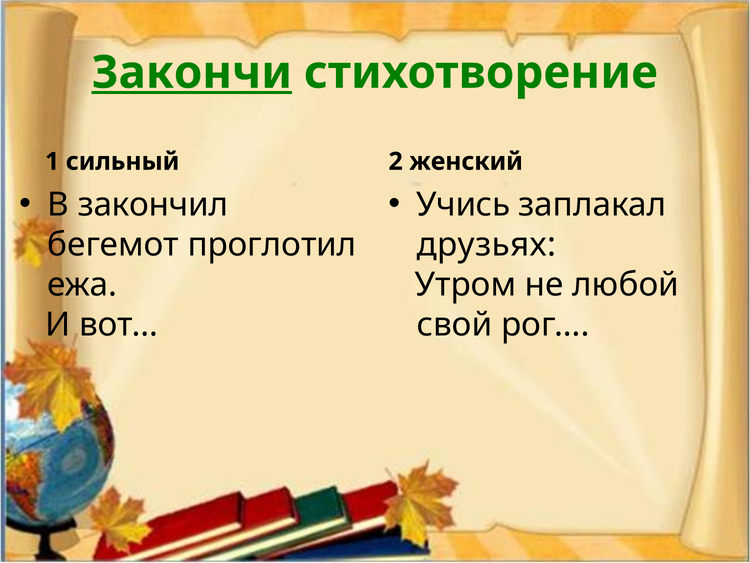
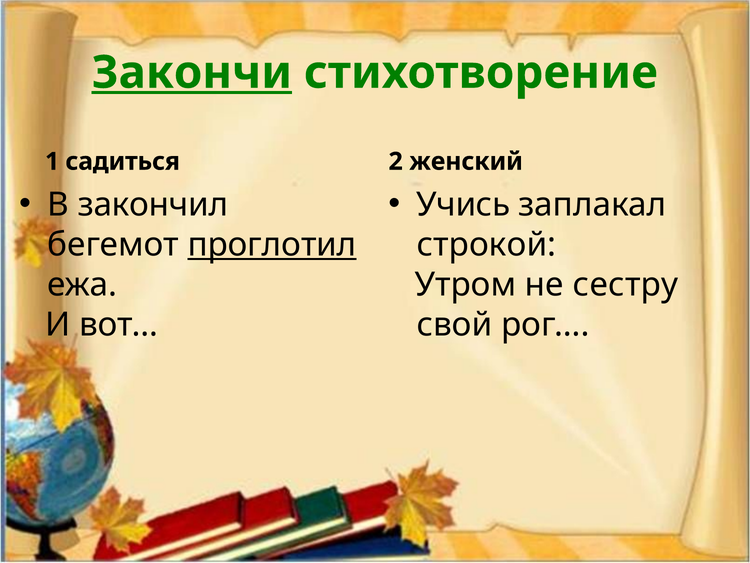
сильный: сильный -> садиться
проглотил underline: none -> present
друзьях: друзьях -> строкой
любой: любой -> сестру
